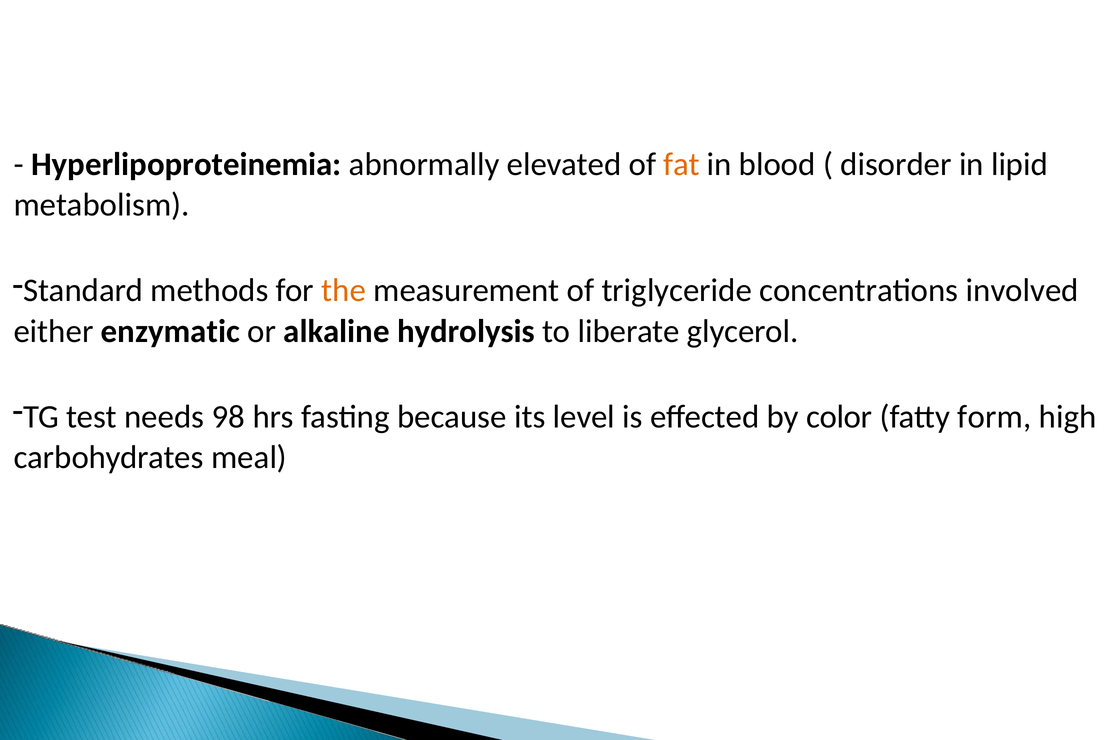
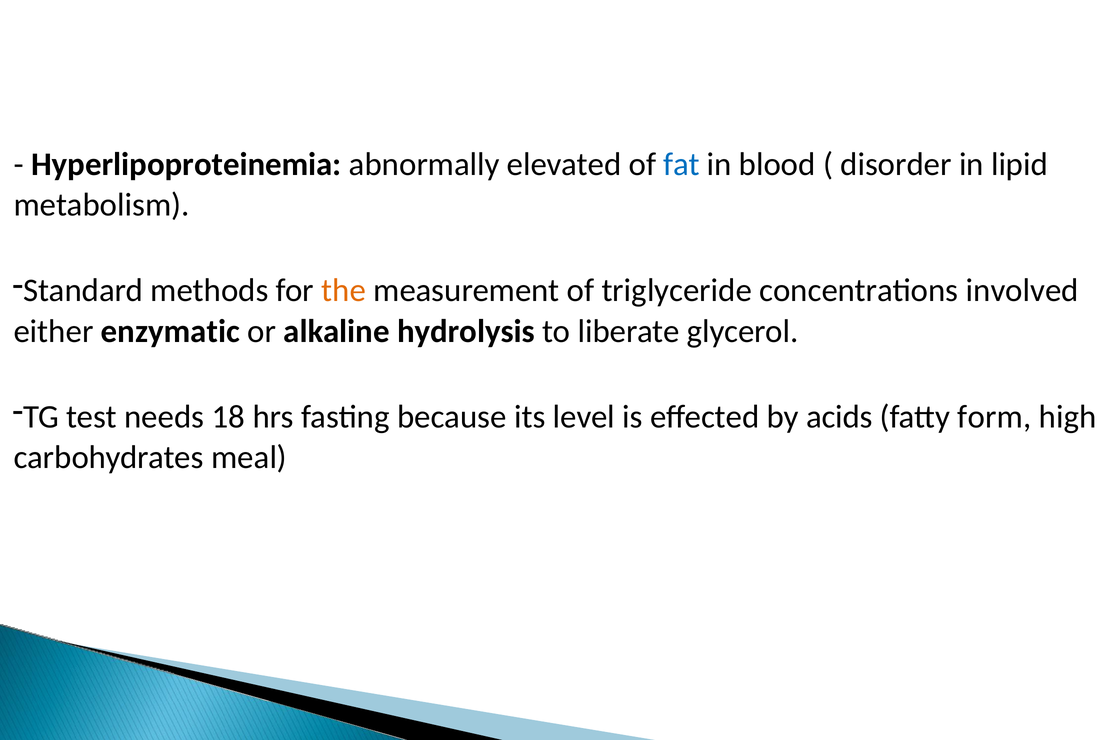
fat colour: orange -> blue
98: 98 -> 18
color: color -> acids
